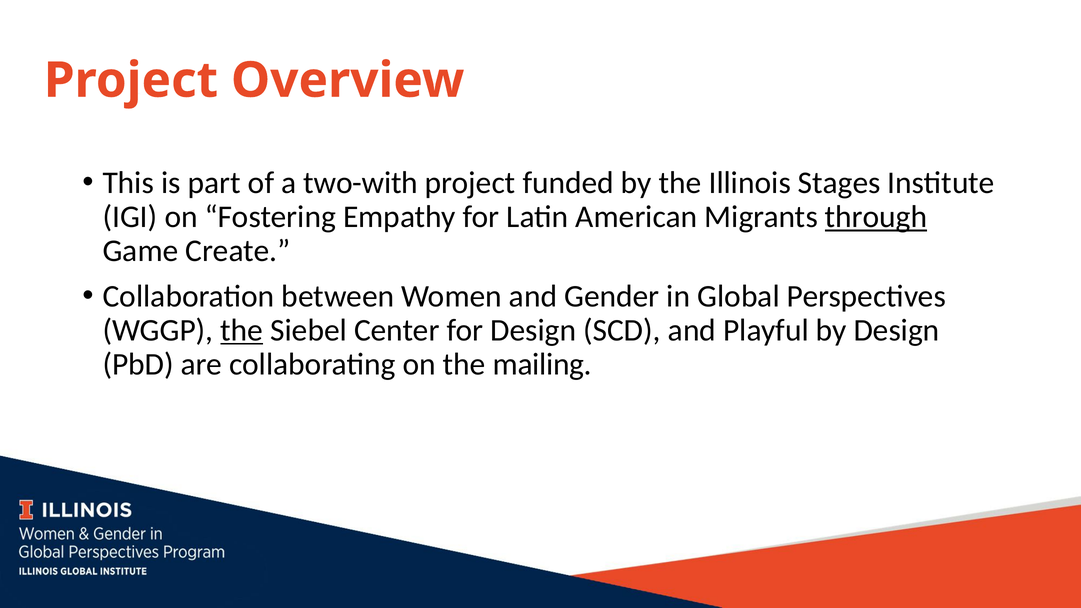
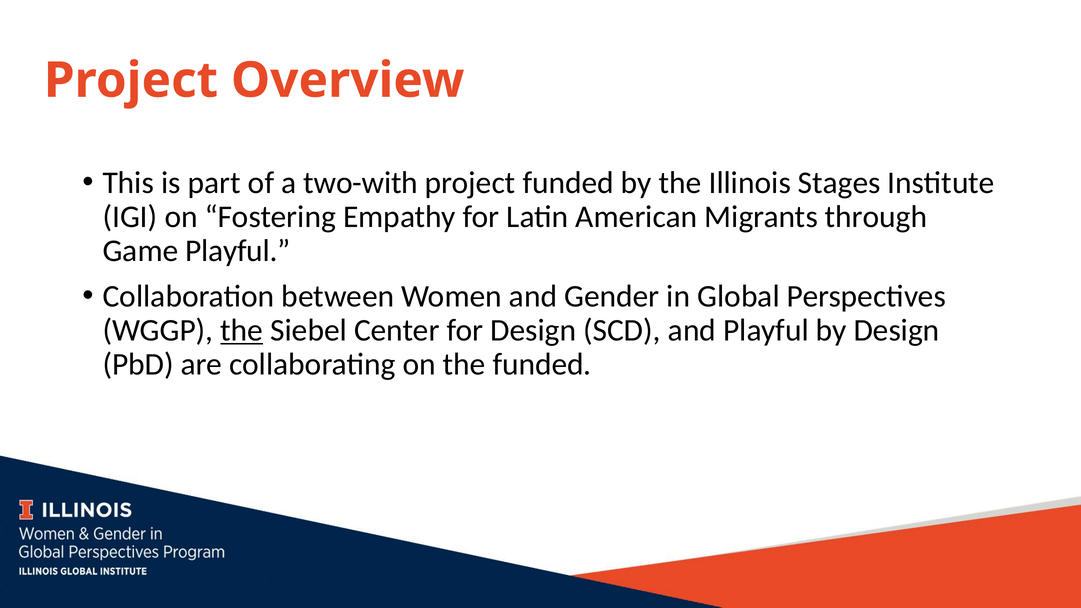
through underline: present -> none
Game Create: Create -> Playful
the mailing: mailing -> funded
